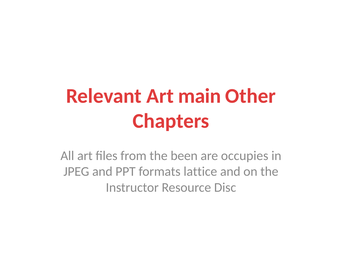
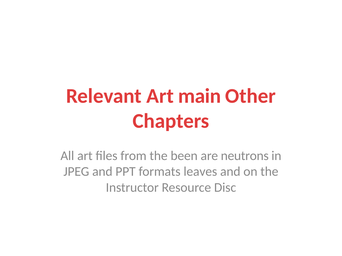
occupies: occupies -> neutrons
lattice: lattice -> leaves
